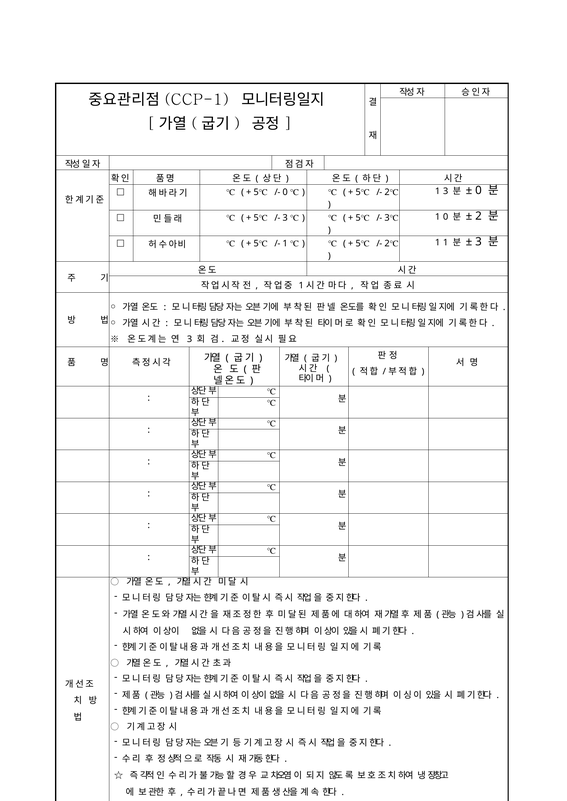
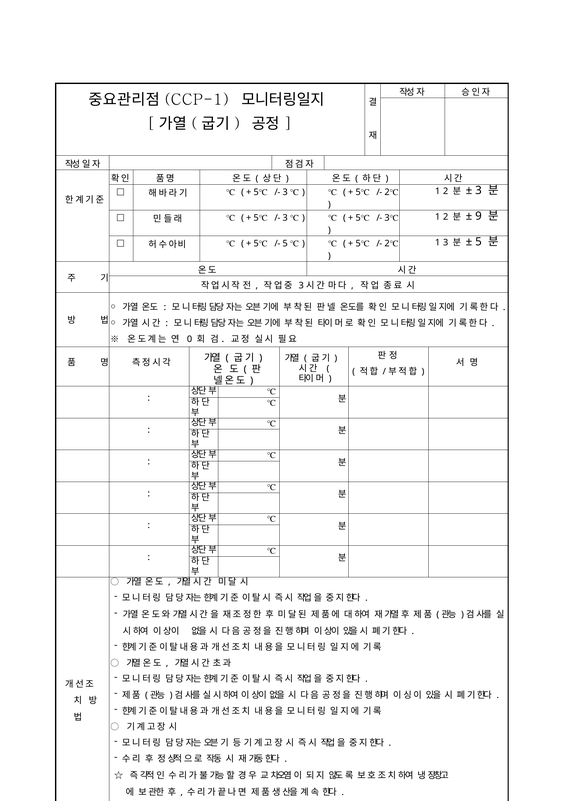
0 at (285, 192): 0 -> 3
3 at (446, 191): 3 -> 2
0 at (478, 191): 0 -> 3
0 at (446, 217): 0 -> 2
2: 2 -> 9
1 at (285, 244): 1 -> 5
1 1: 1 -> 3
3 at (478, 242): 3 -> 5
1 at (301, 286): 1 -> 3
3 at (190, 340): 3 -> 0
